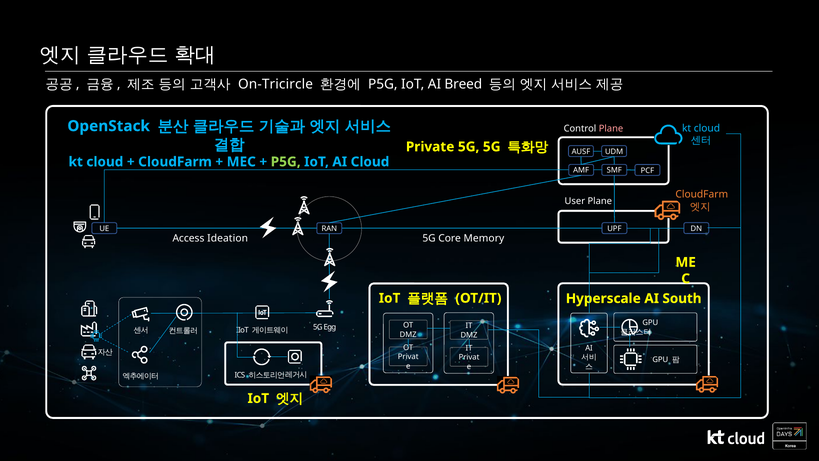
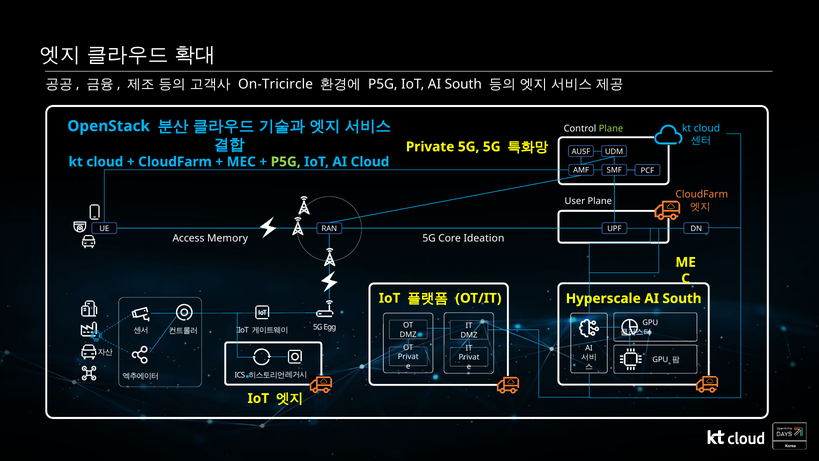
IoT AI Breed: Breed -> South
Plane at (611, 128) colour: pink -> light green
Ideation: Ideation -> Memory
Memory: Memory -> Ideation
